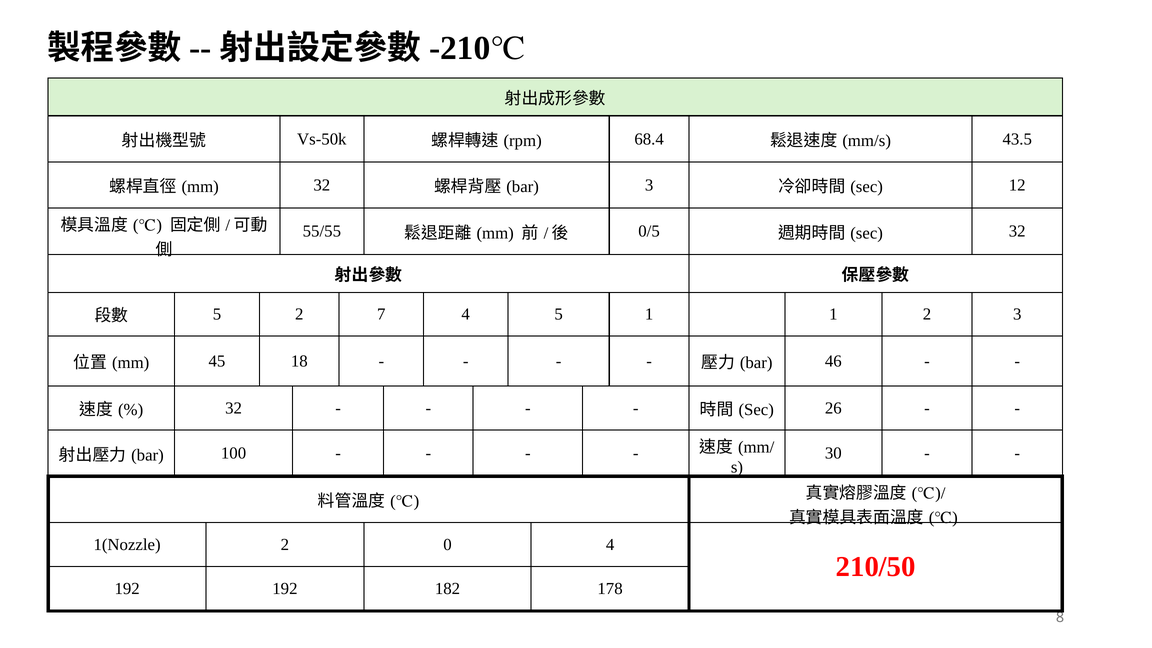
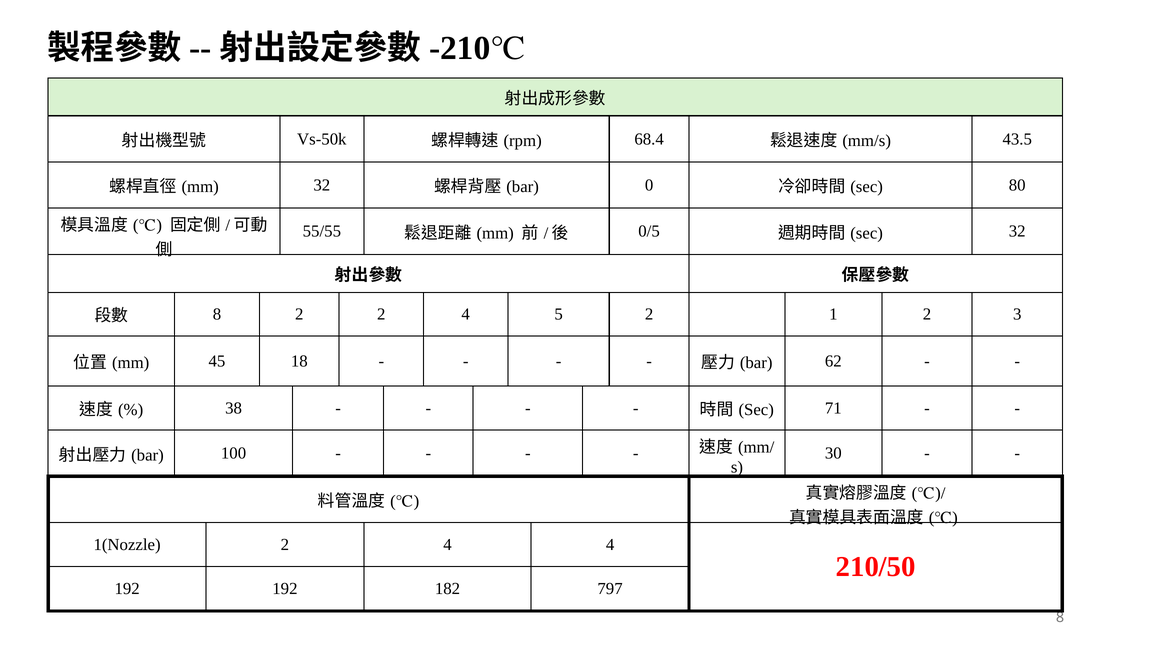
3 at (649, 185): 3 -> 0
12: 12 -> 80
5 at (217, 314): 5 -> 8
2 7: 7 -> 2
5 1: 1 -> 2
46: 46 -> 62
32 at (234, 408): 32 -> 38
26: 26 -> 71
1(Nozzle 2 0: 0 -> 4
178: 178 -> 797
